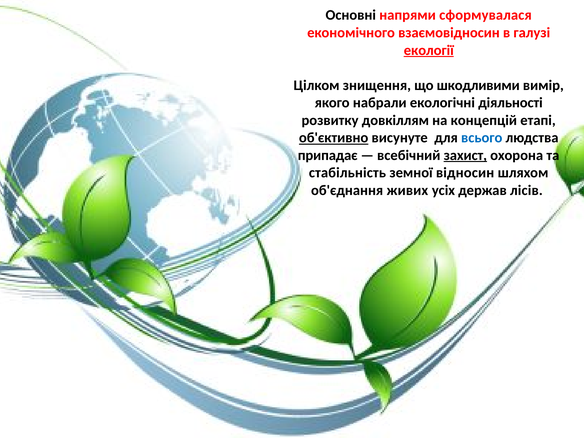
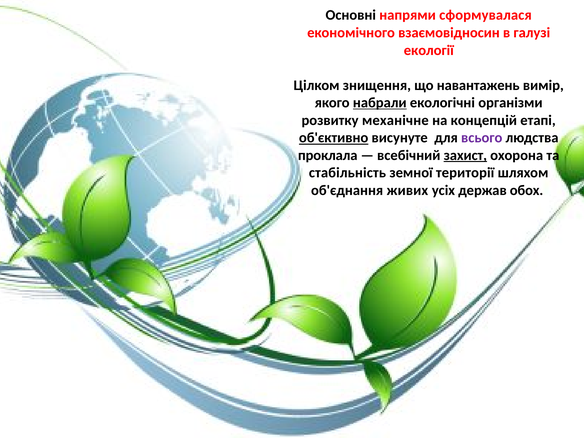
екології underline: present -> none
шкодливими: шкодливими -> навантажень
набрали underline: none -> present
діяльності: діяльності -> організми
довкіллям: довкіллям -> механічне
всього colour: blue -> purple
припадає: припадає -> проклала
відносин: відносин -> території
лісів: лісів -> обох
